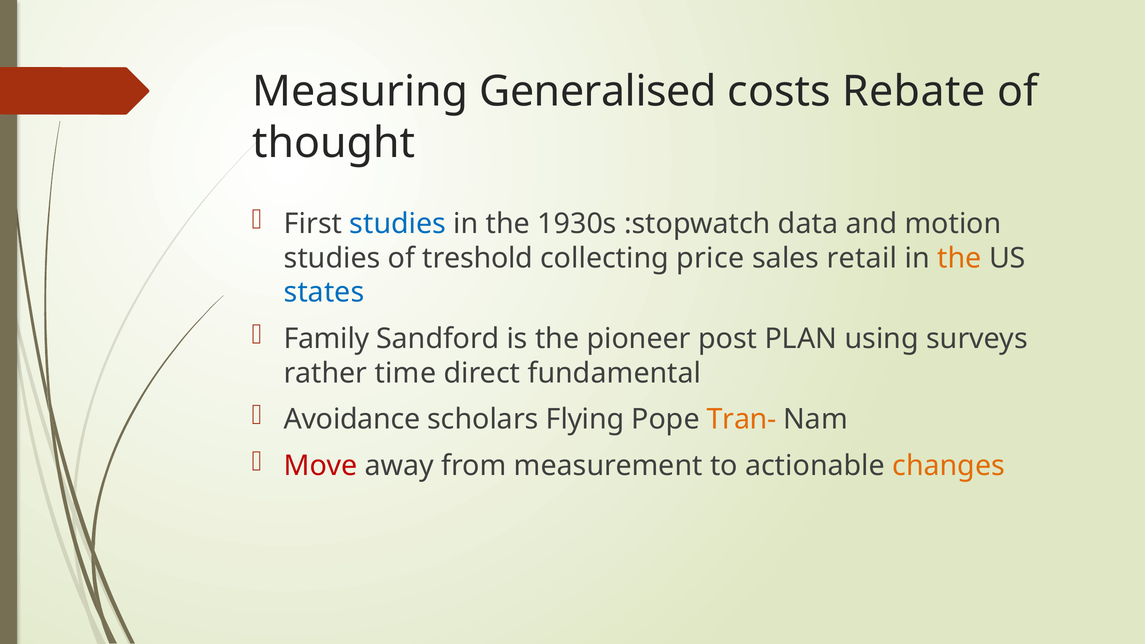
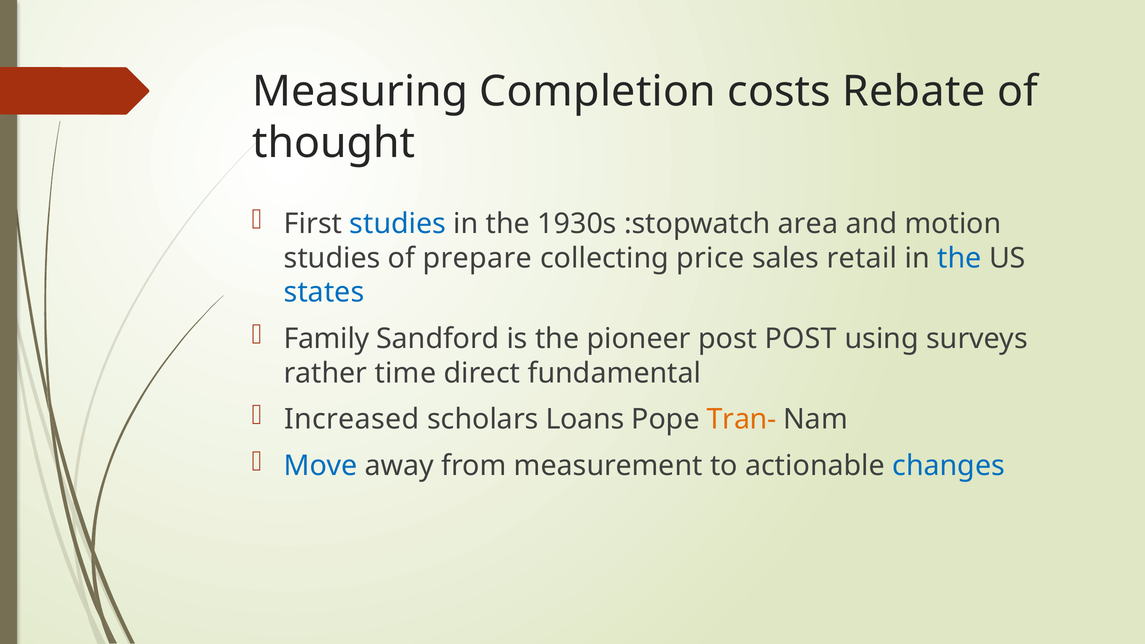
Generalised: Generalised -> Completion
data: data -> area
treshold: treshold -> prepare
the at (960, 258) colour: orange -> blue
post PLAN: PLAN -> POST
Avoidance: Avoidance -> Increased
Flying: Flying -> Loans
Move colour: red -> blue
changes colour: orange -> blue
